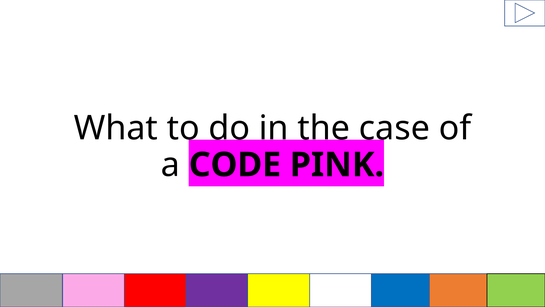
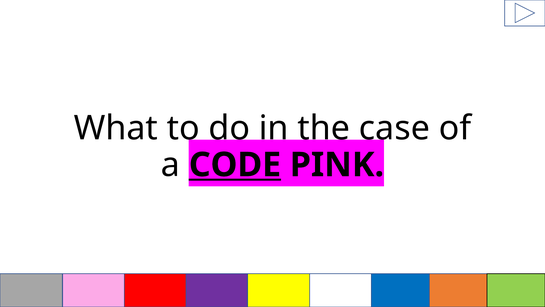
CODE underline: none -> present
